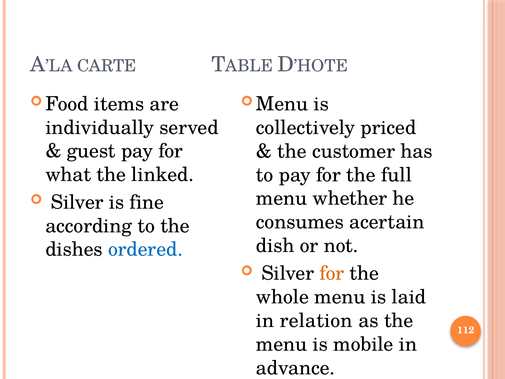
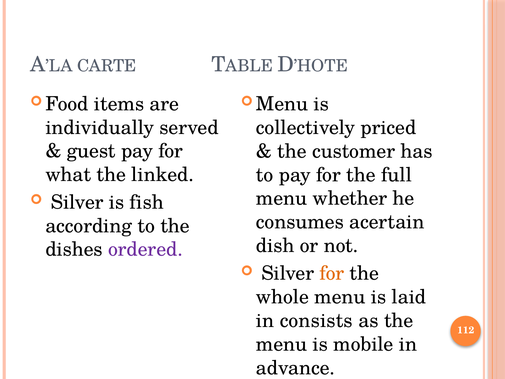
fine: fine -> fish
ordered colour: blue -> purple
relation: relation -> consists
